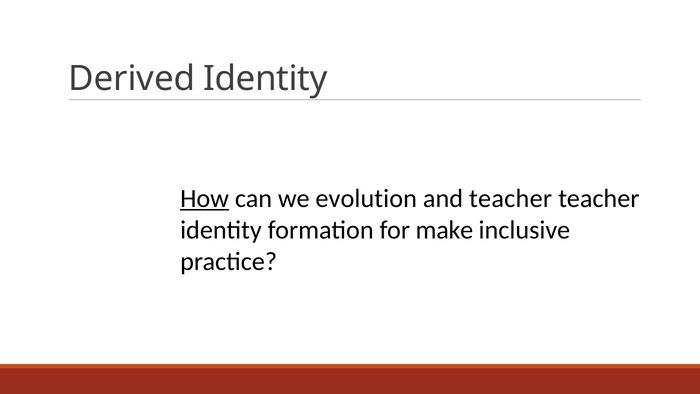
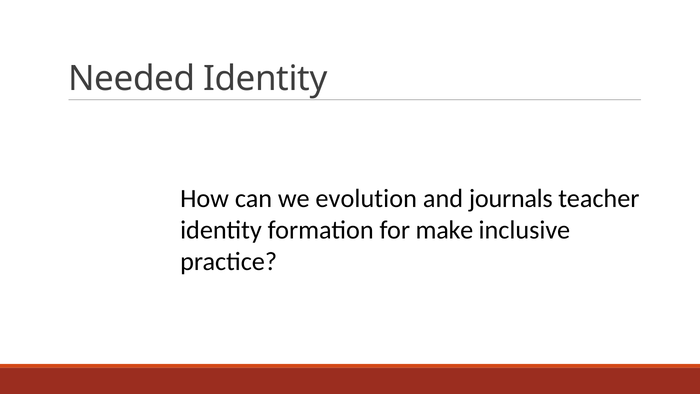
Derived: Derived -> Needed
How underline: present -> none
and teacher: teacher -> journals
